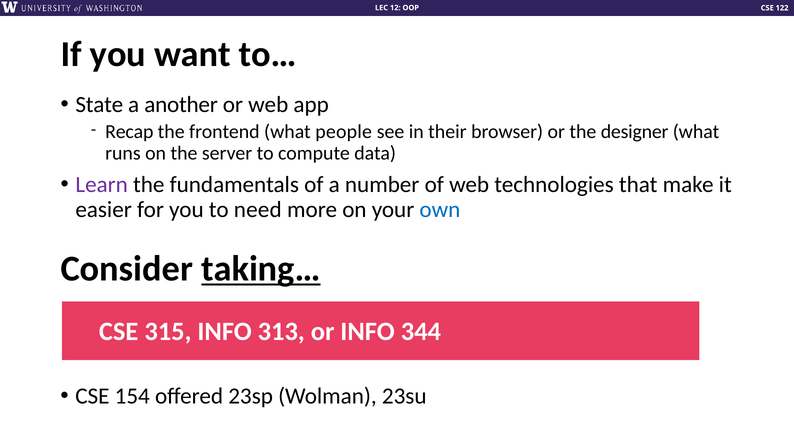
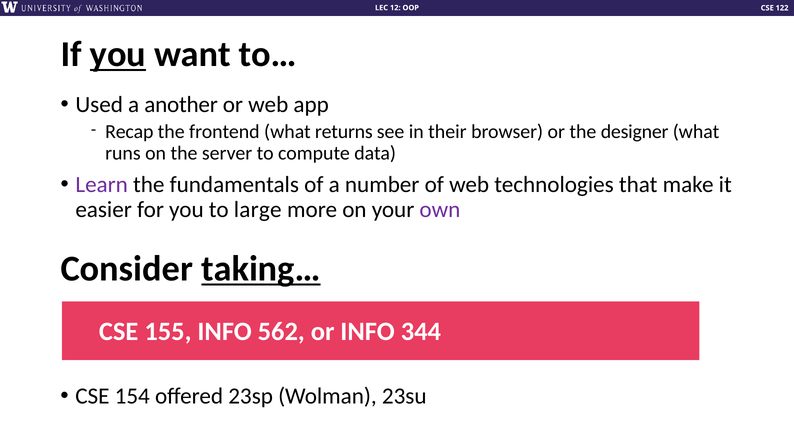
you at (118, 54) underline: none -> present
State: State -> Used
people: people -> returns
need: need -> large
own colour: blue -> purple
315: 315 -> 155
313: 313 -> 562
